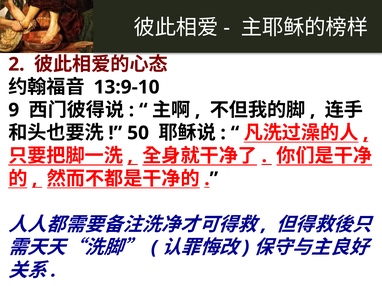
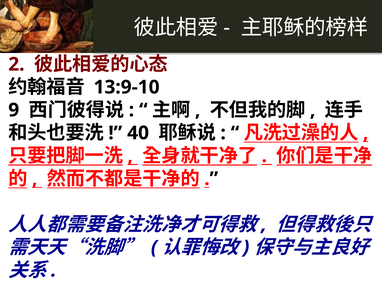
50: 50 -> 40
